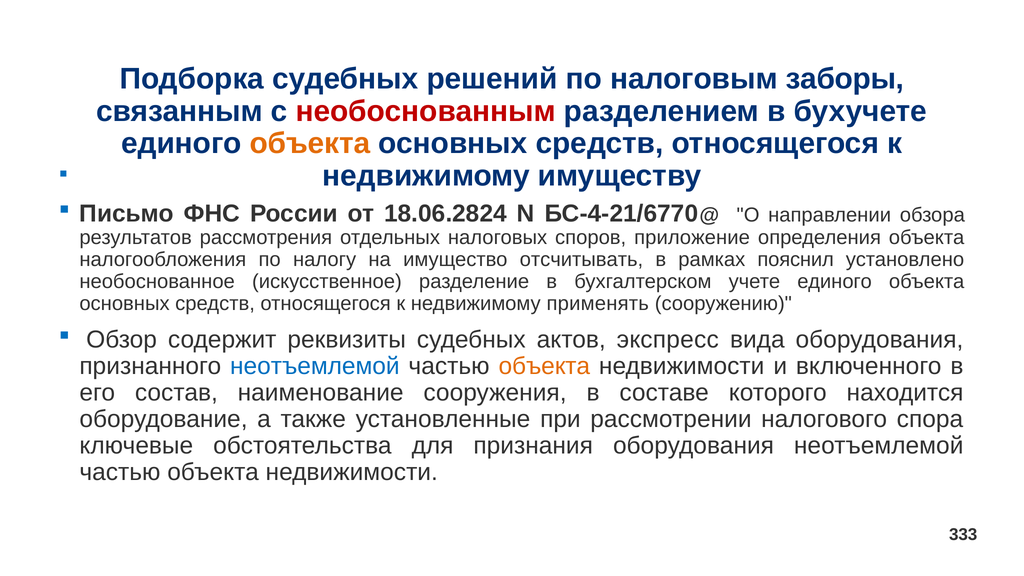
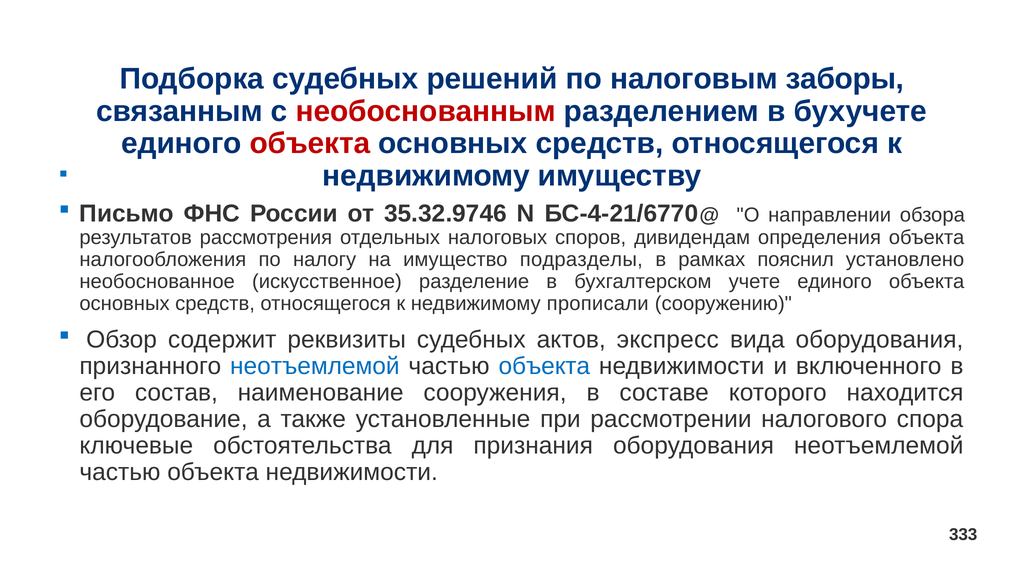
объекта at (310, 144) colour: orange -> red
18.06.2824: 18.06.2824 -> 35.32.9746
приложение: приложение -> дивидендам
отсчитывать: отсчитывать -> подразделы
применять: применять -> прописали
объекта at (544, 366) colour: orange -> blue
